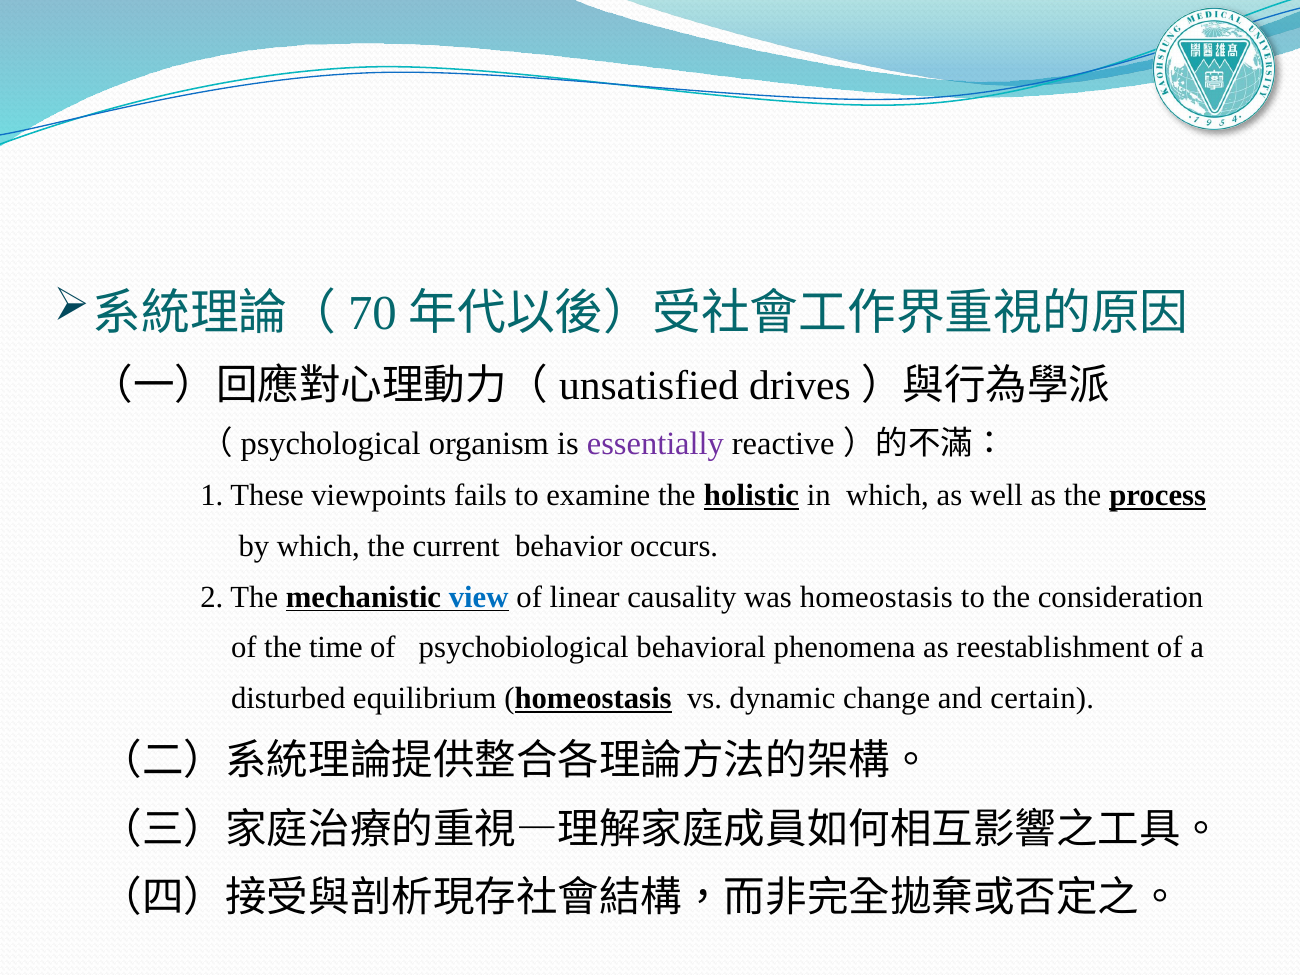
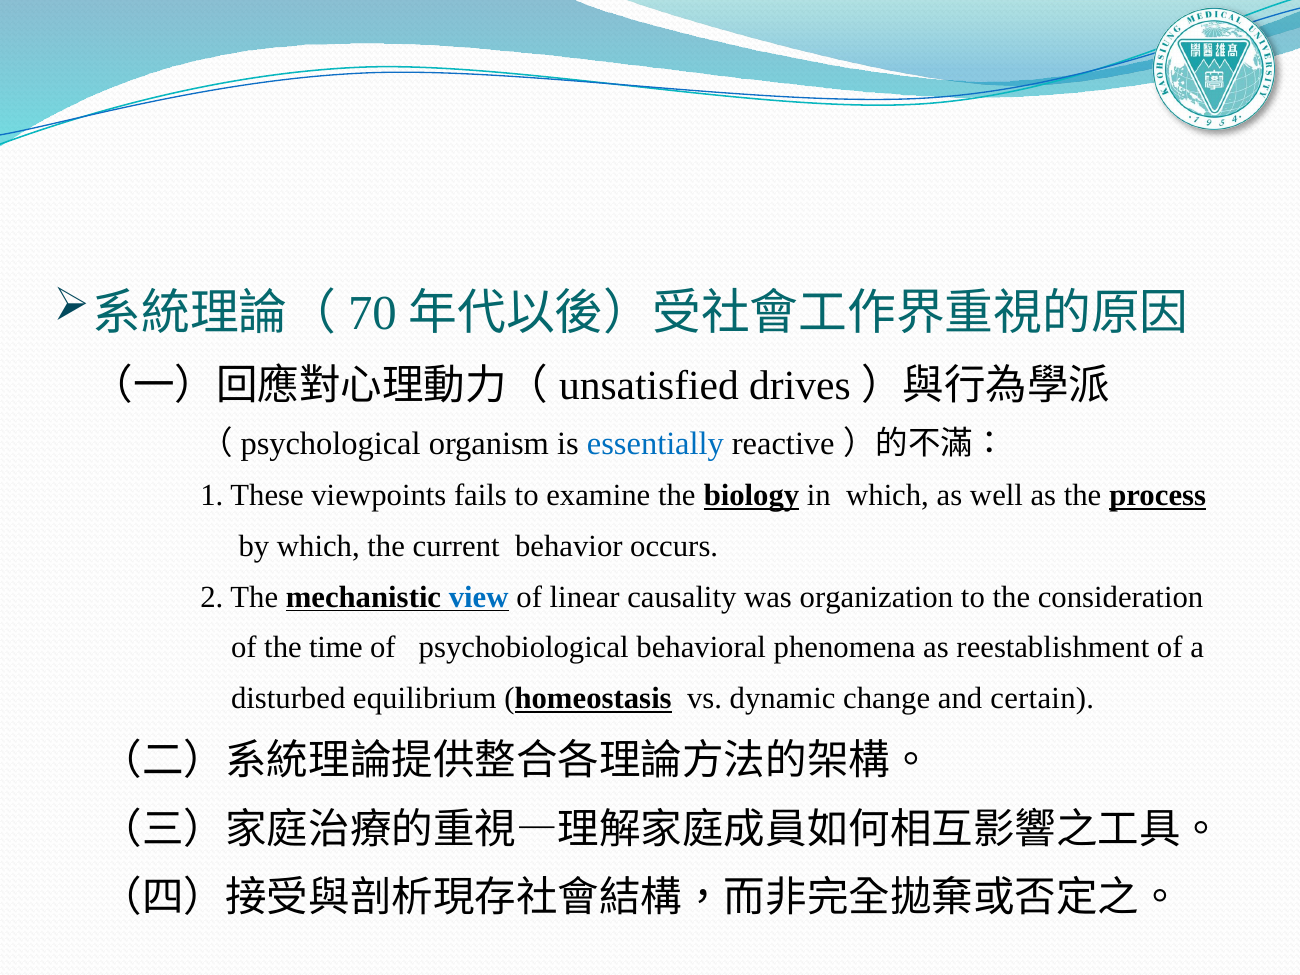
essentially colour: purple -> blue
holistic: holistic -> biology
was homeostasis: homeostasis -> organization
